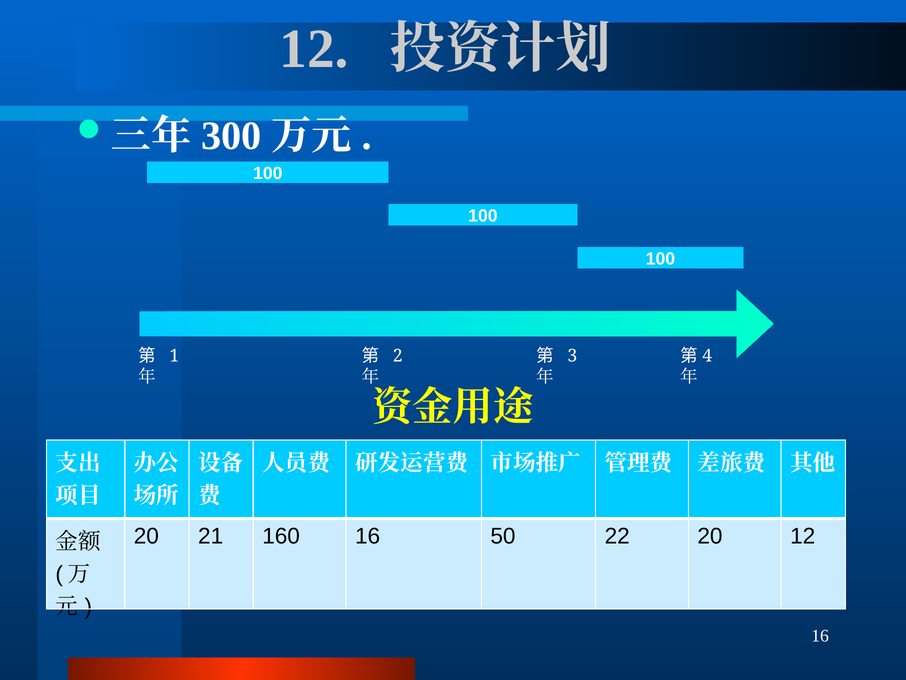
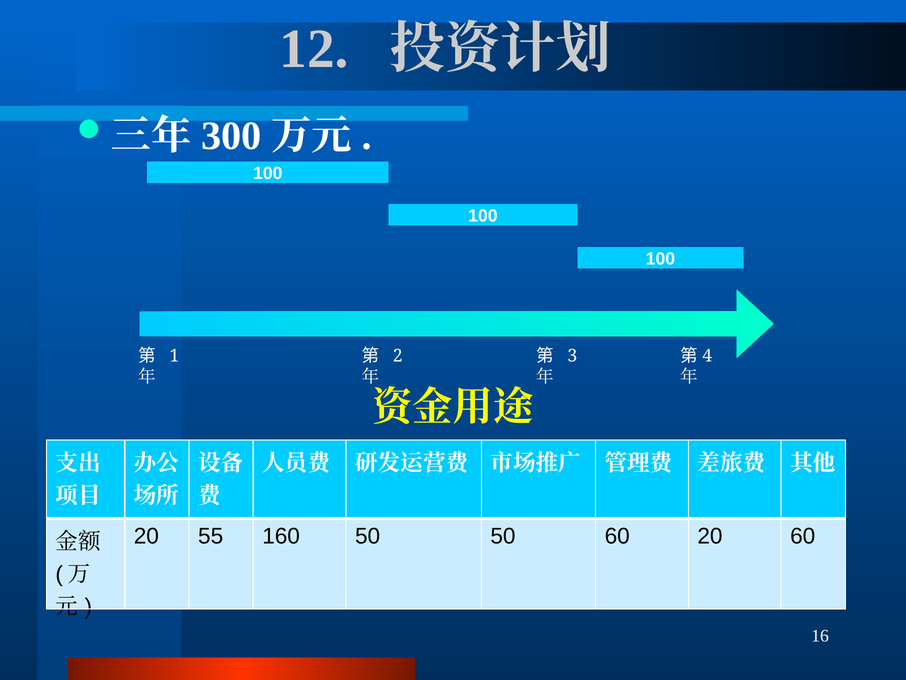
21: 21 -> 55
160 16: 16 -> 50
50 22: 22 -> 60
20 12: 12 -> 60
